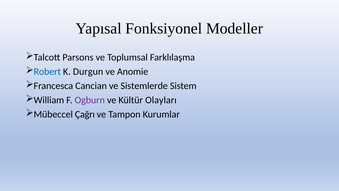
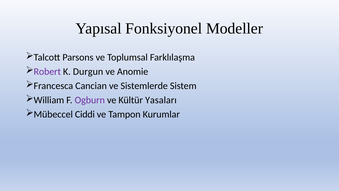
Robert colour: blue -> purple
Olayları: Olayları -> Yasaları
Çağrı: Çağrı -> Ciddi
